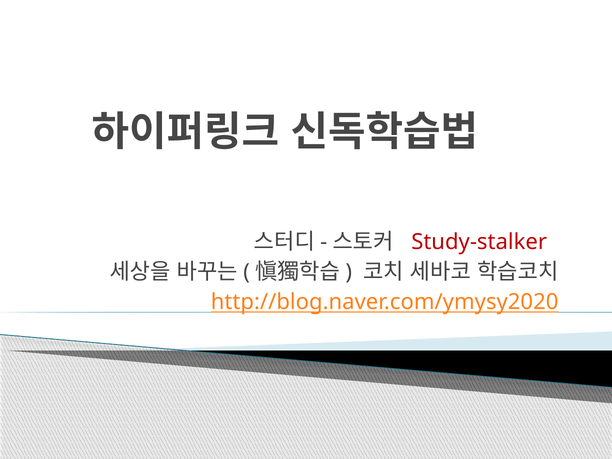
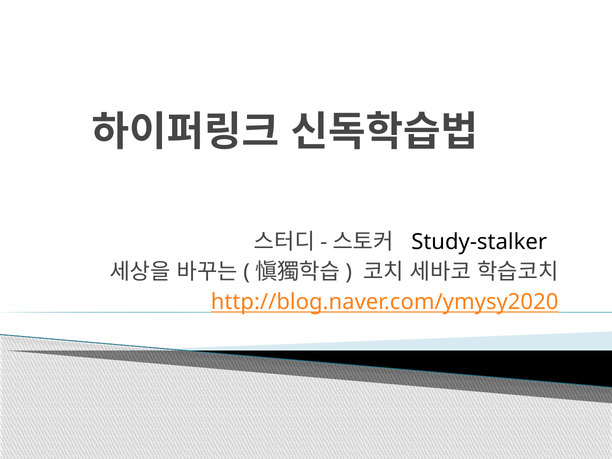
Study-stalker colour: red -> black
